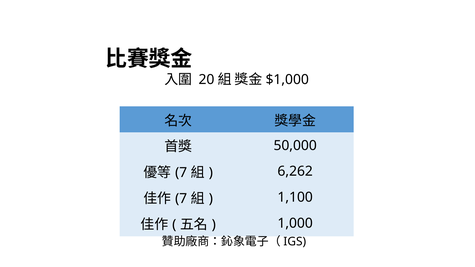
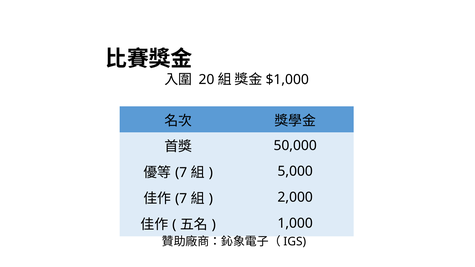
6,262: 6,262 -> 5,000
1,100: 1,100 -> 2,000
